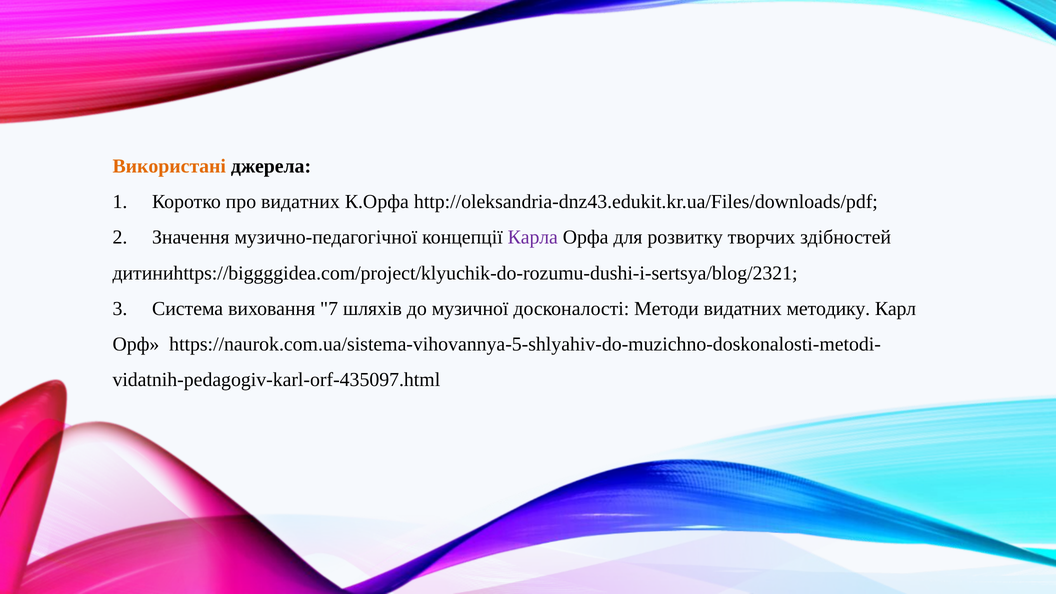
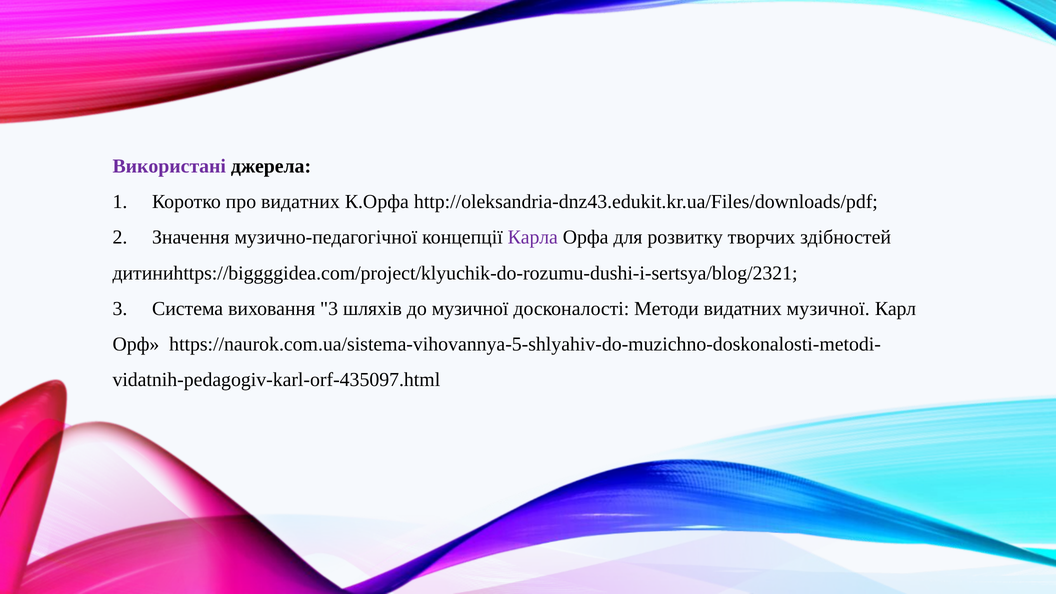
Використані colour: orange -> purple
виховання 7: 7 -> 3
видатних методику: методику -> музичної
